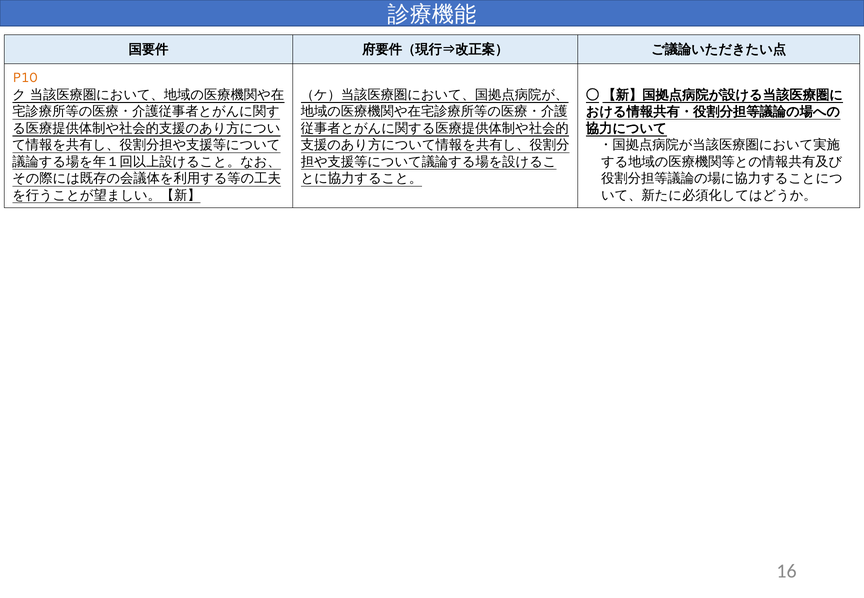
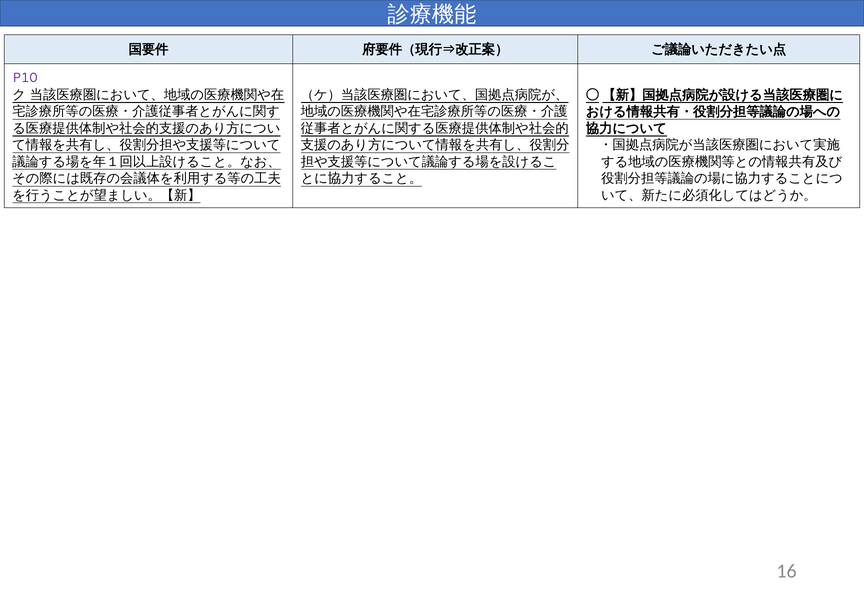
P10 colour: orange -> purple
